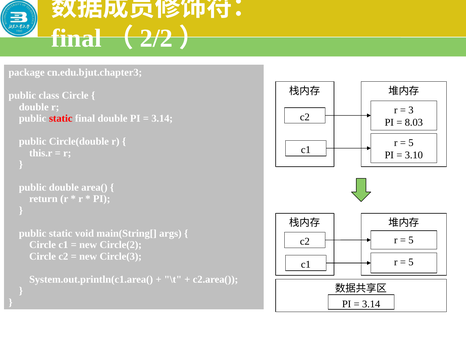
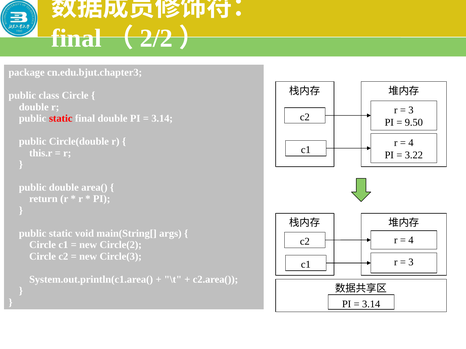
8.03: 8.03 -> 9.50
5 at (411, 143): 5 -> 4
3.10: 3.10 -> 3.22
5 at (411, 240): 5 -> 4
5 at (411, 262): 5 -> 3
